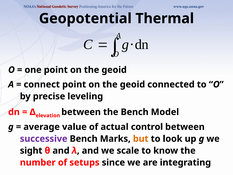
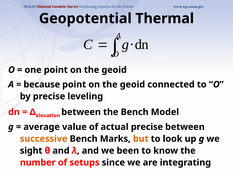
connect: connect -> because
actual control: control -> precise
successive colour: purple -> orange
scale: scale -> been
